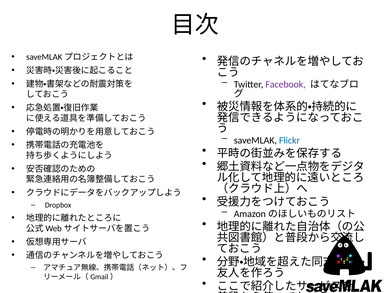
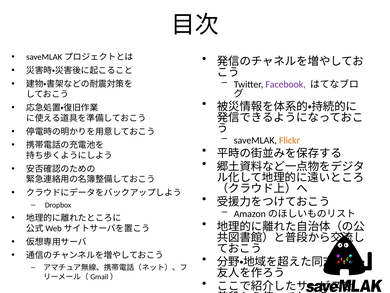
Flickr colour: blue -> orange
